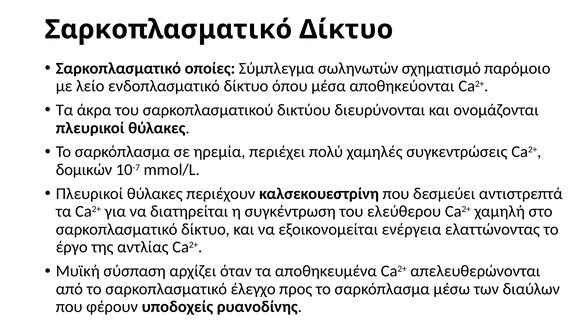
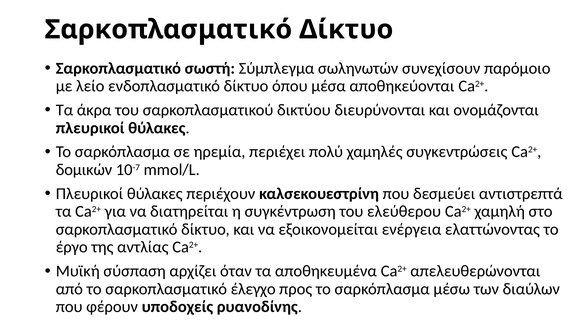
οποίες: οποίες -> σωστή
σχηματισμό: σχηματισμό -> συνεχίσουν
